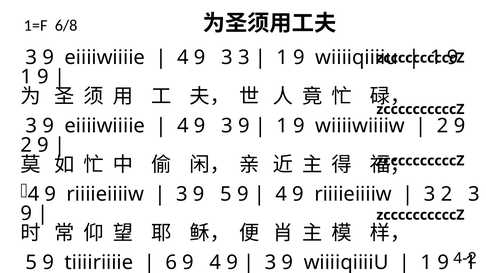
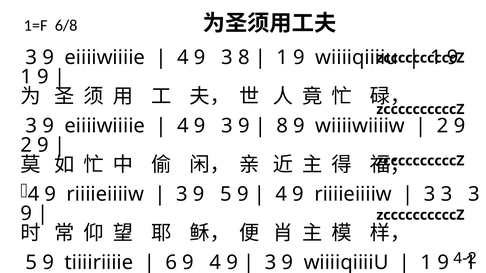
3 3: 3 -> 8
1 at (282, 126): 1 -> 8
2 at (446, 194): 2 -> 3
